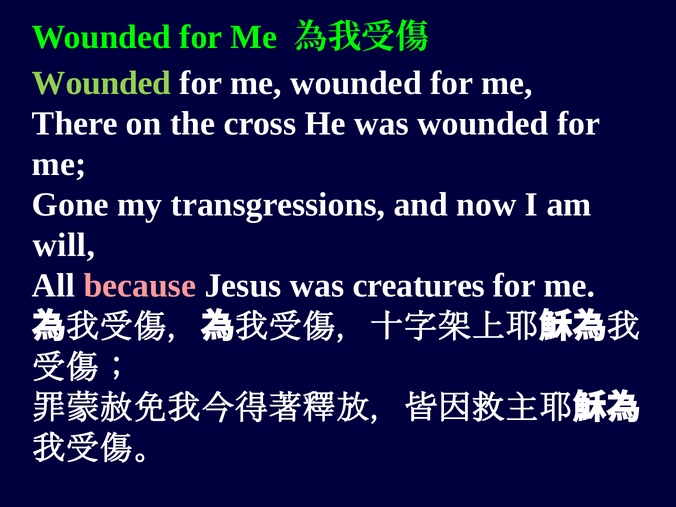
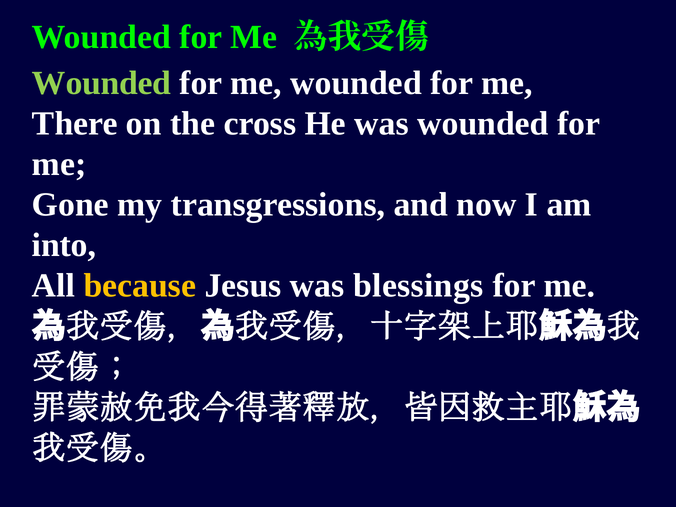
will: will -> into
because colour: pink -> yellow
creatures: creatures -> blessings
